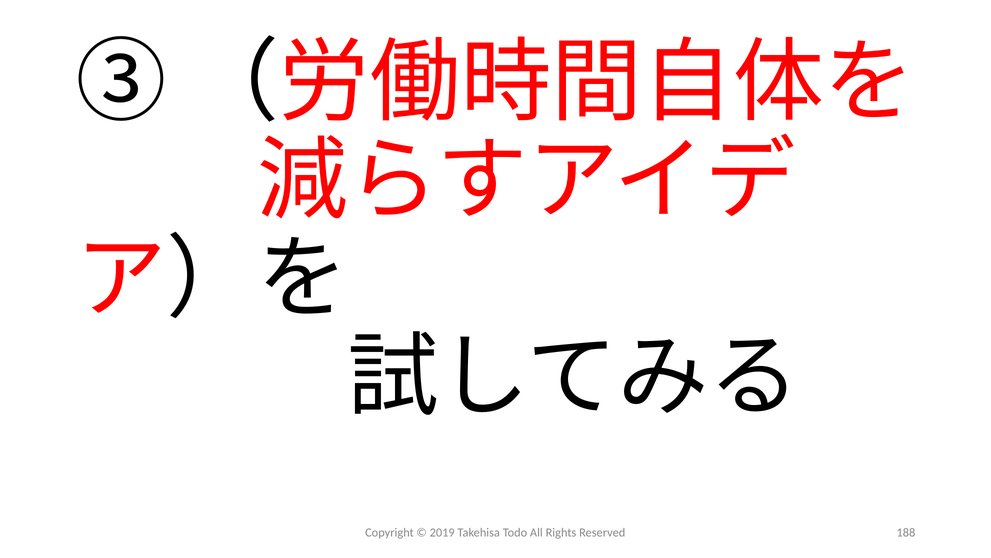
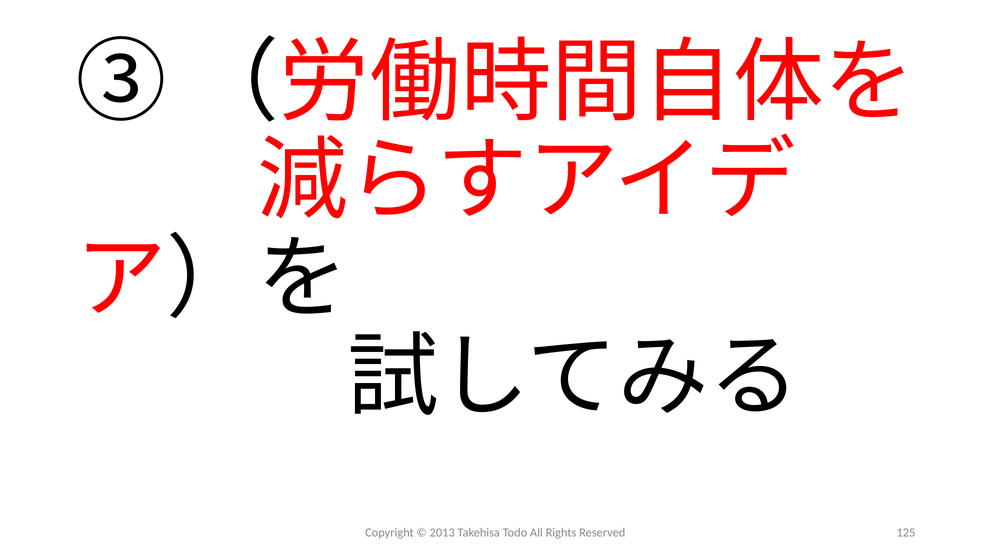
2019: 2019 -> 2013
188: 188 -> 125
